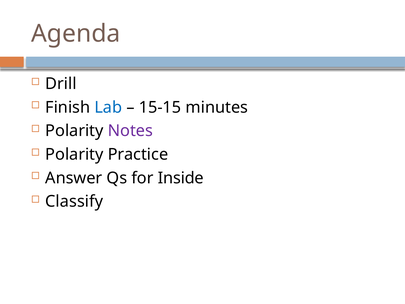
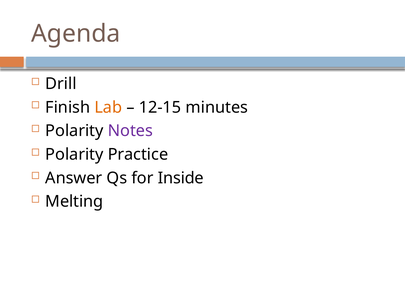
Lab colour: blue -> orange
15-15: 15-15 -> 12-15
Classify: Classify -> Melting
